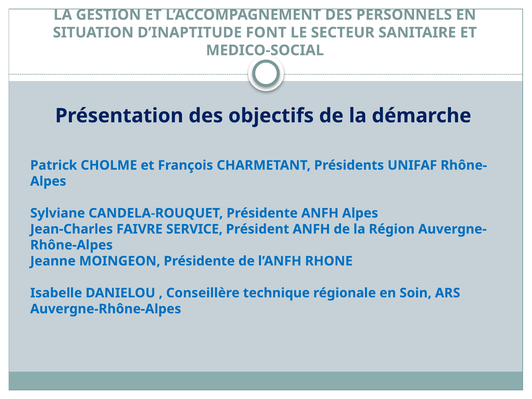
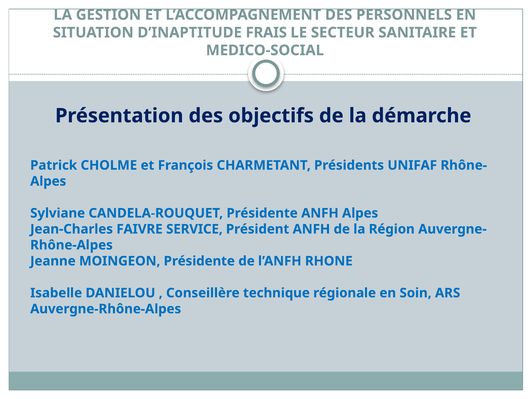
FONT: FONT -> FRAIS
